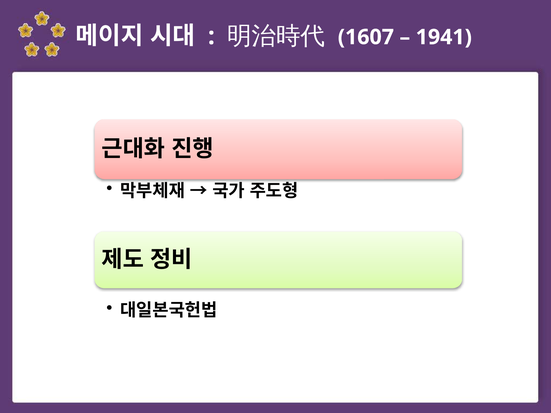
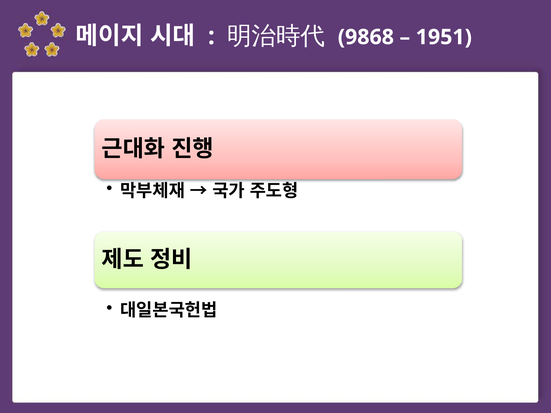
1607: 1607 -> 9868
1941: 1941 -> 1951
